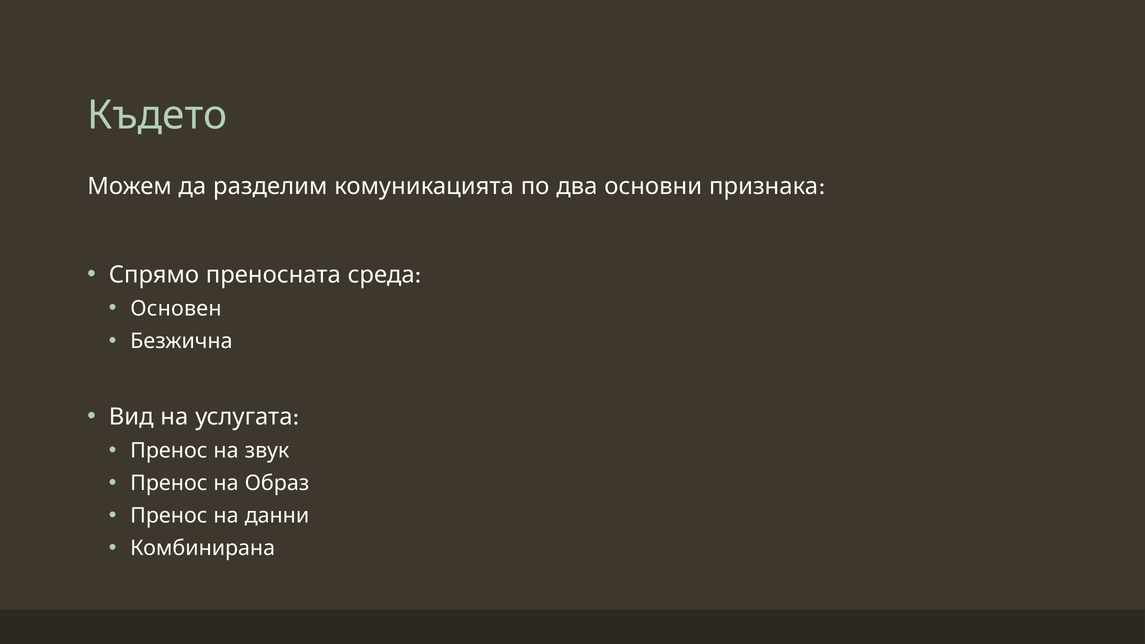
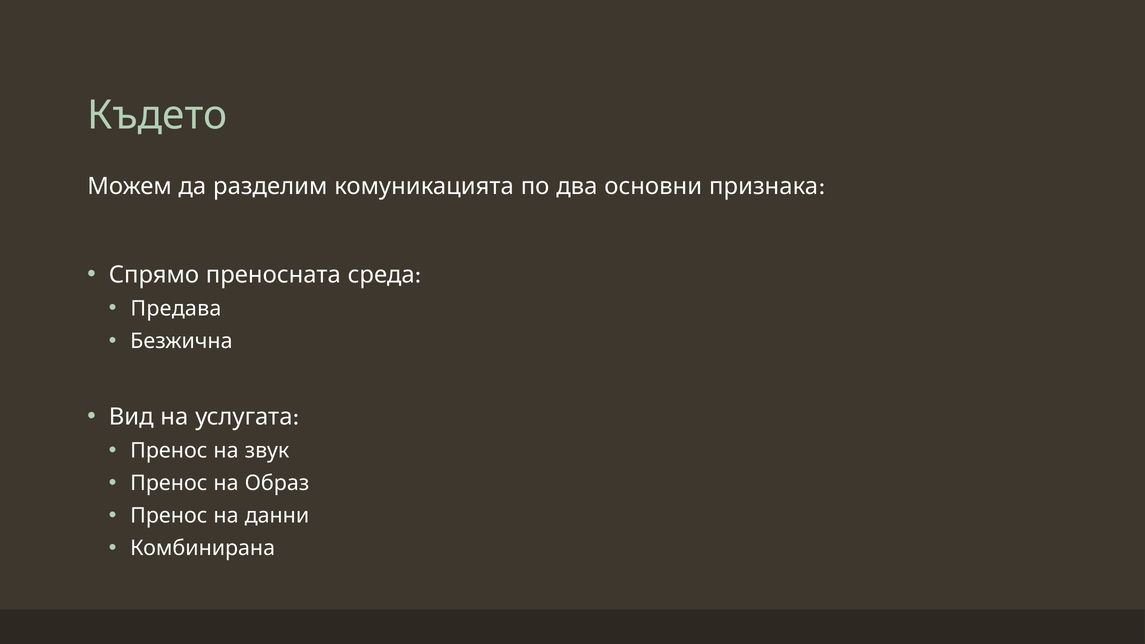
Основен: Основен -> Предава
